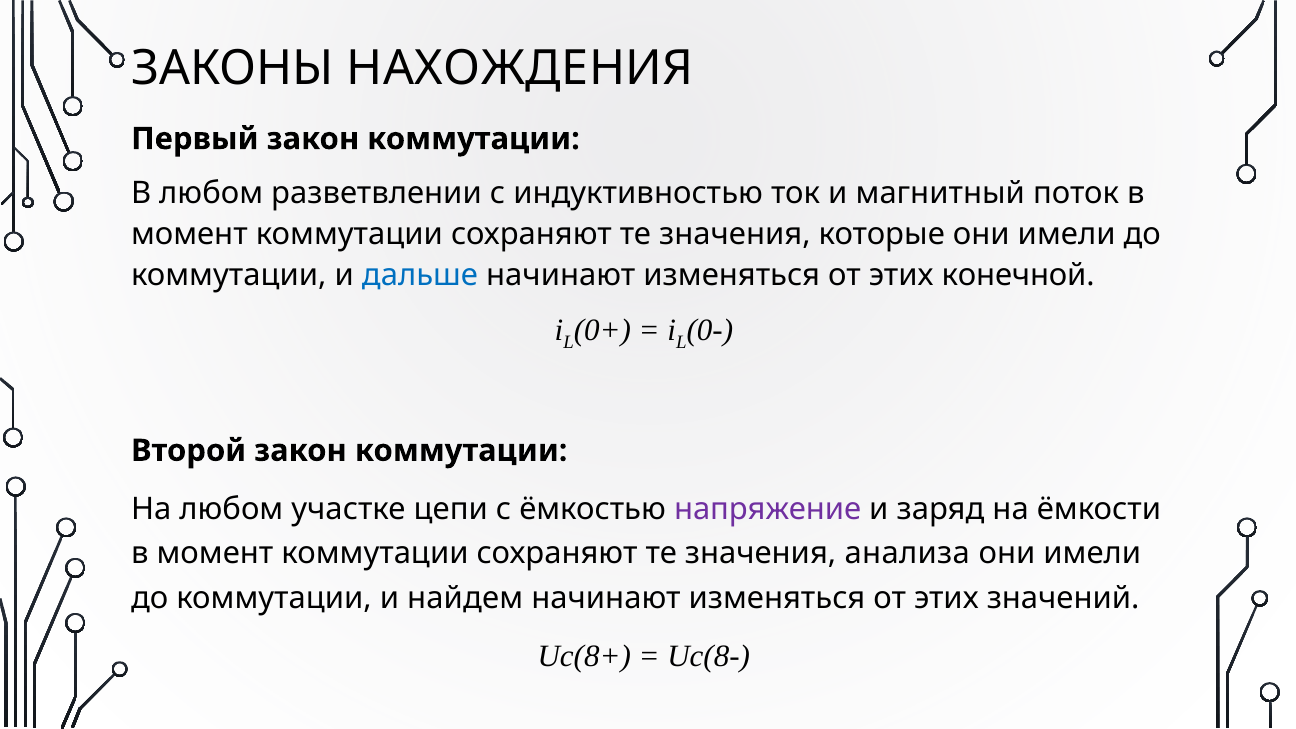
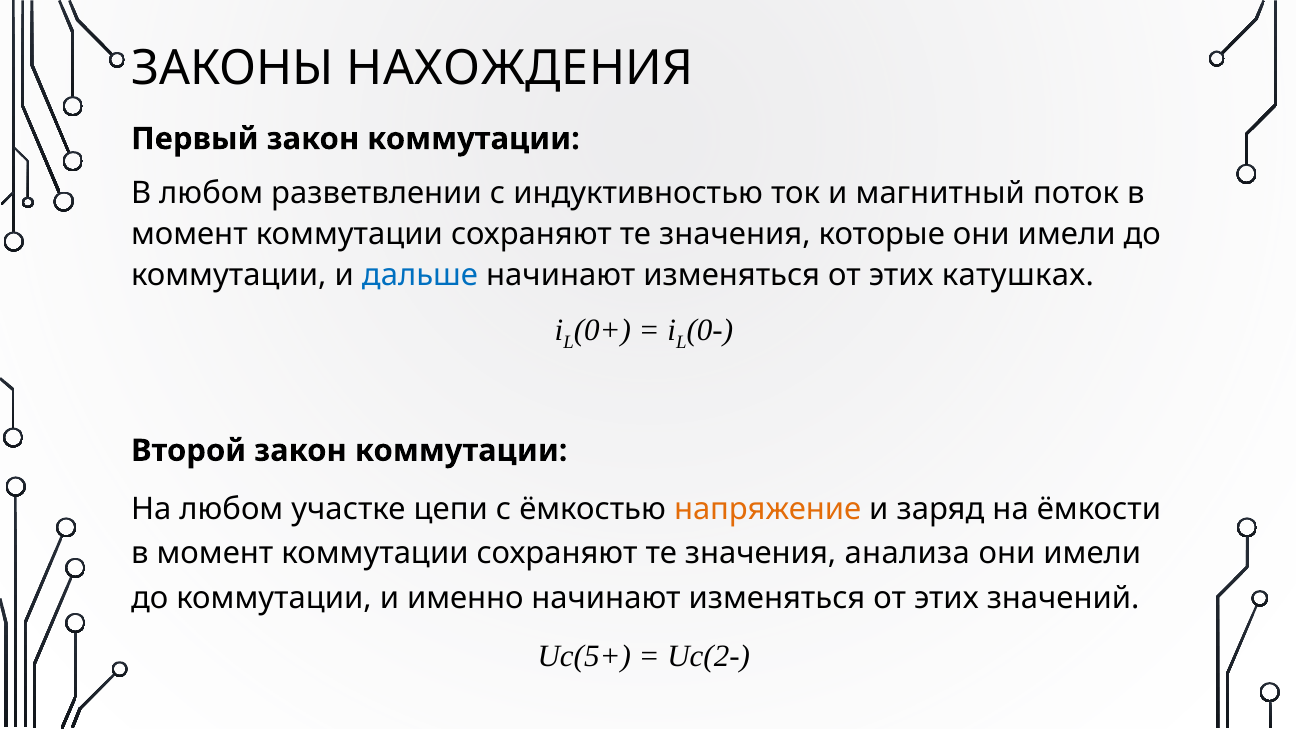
конечной: конечной -> катушках
напряжение colour: purple -> orange
найдем: найдем -> именно
Uc(8+: Uc(8+ -> Uc(5+
Uc(8-: Uc(8- -> Uc(2-
